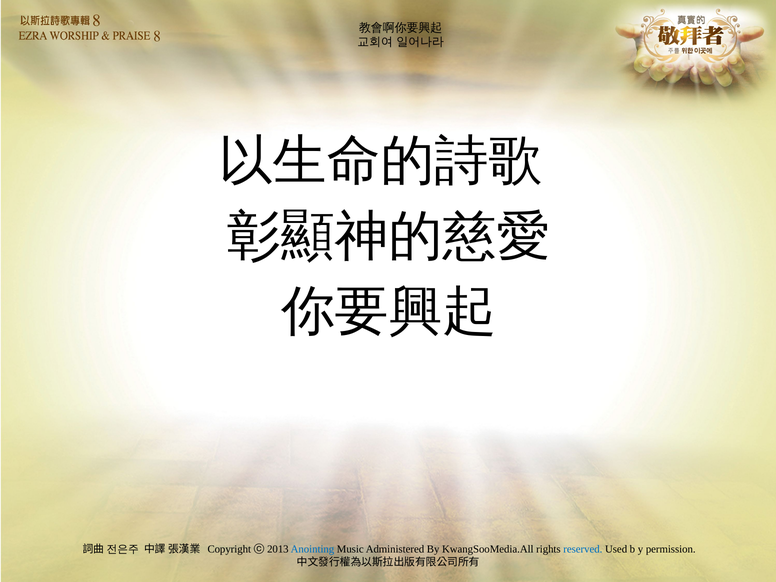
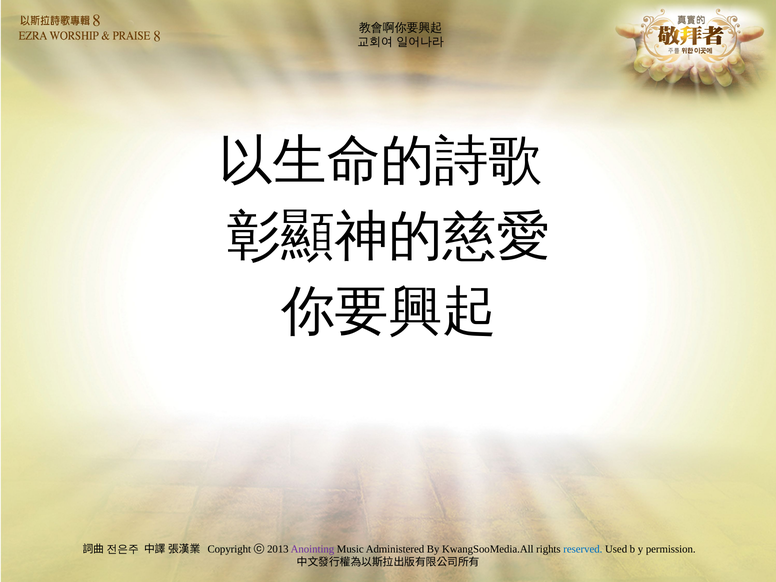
Anointing colour: blue -> purple
